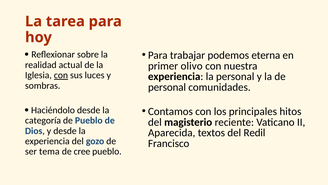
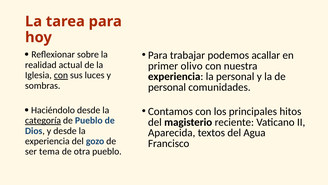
eterna: eterna -> acallar
categoría underline: none -> present
Redil: Redil -> Agua
cree: cree -> otra
